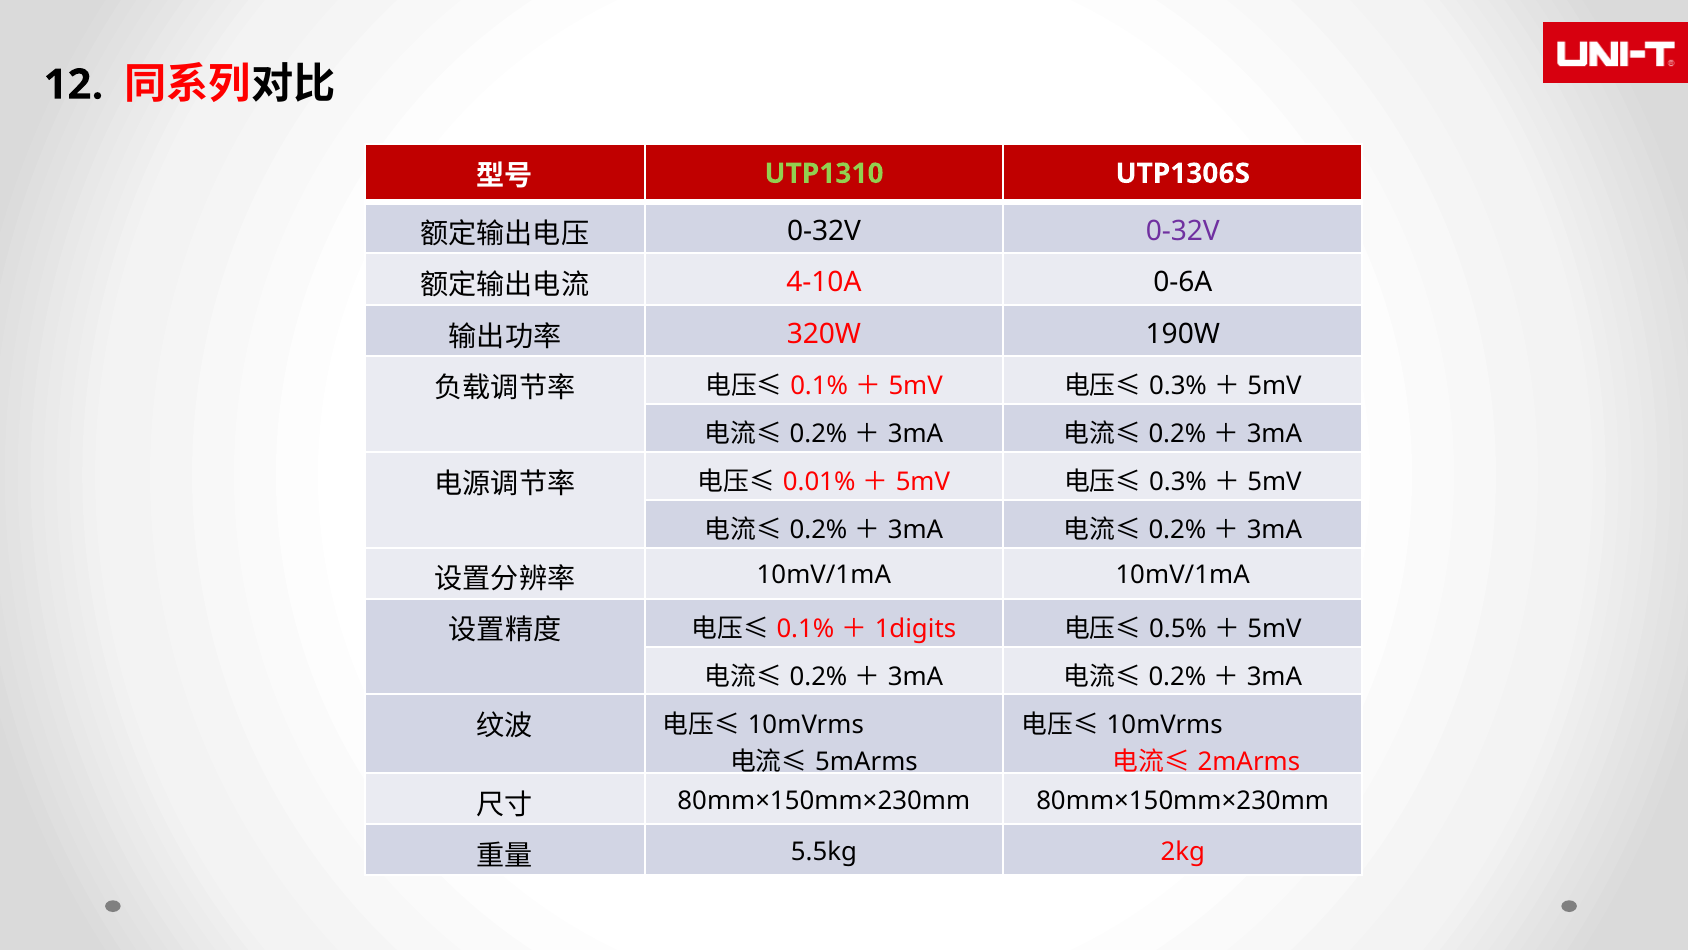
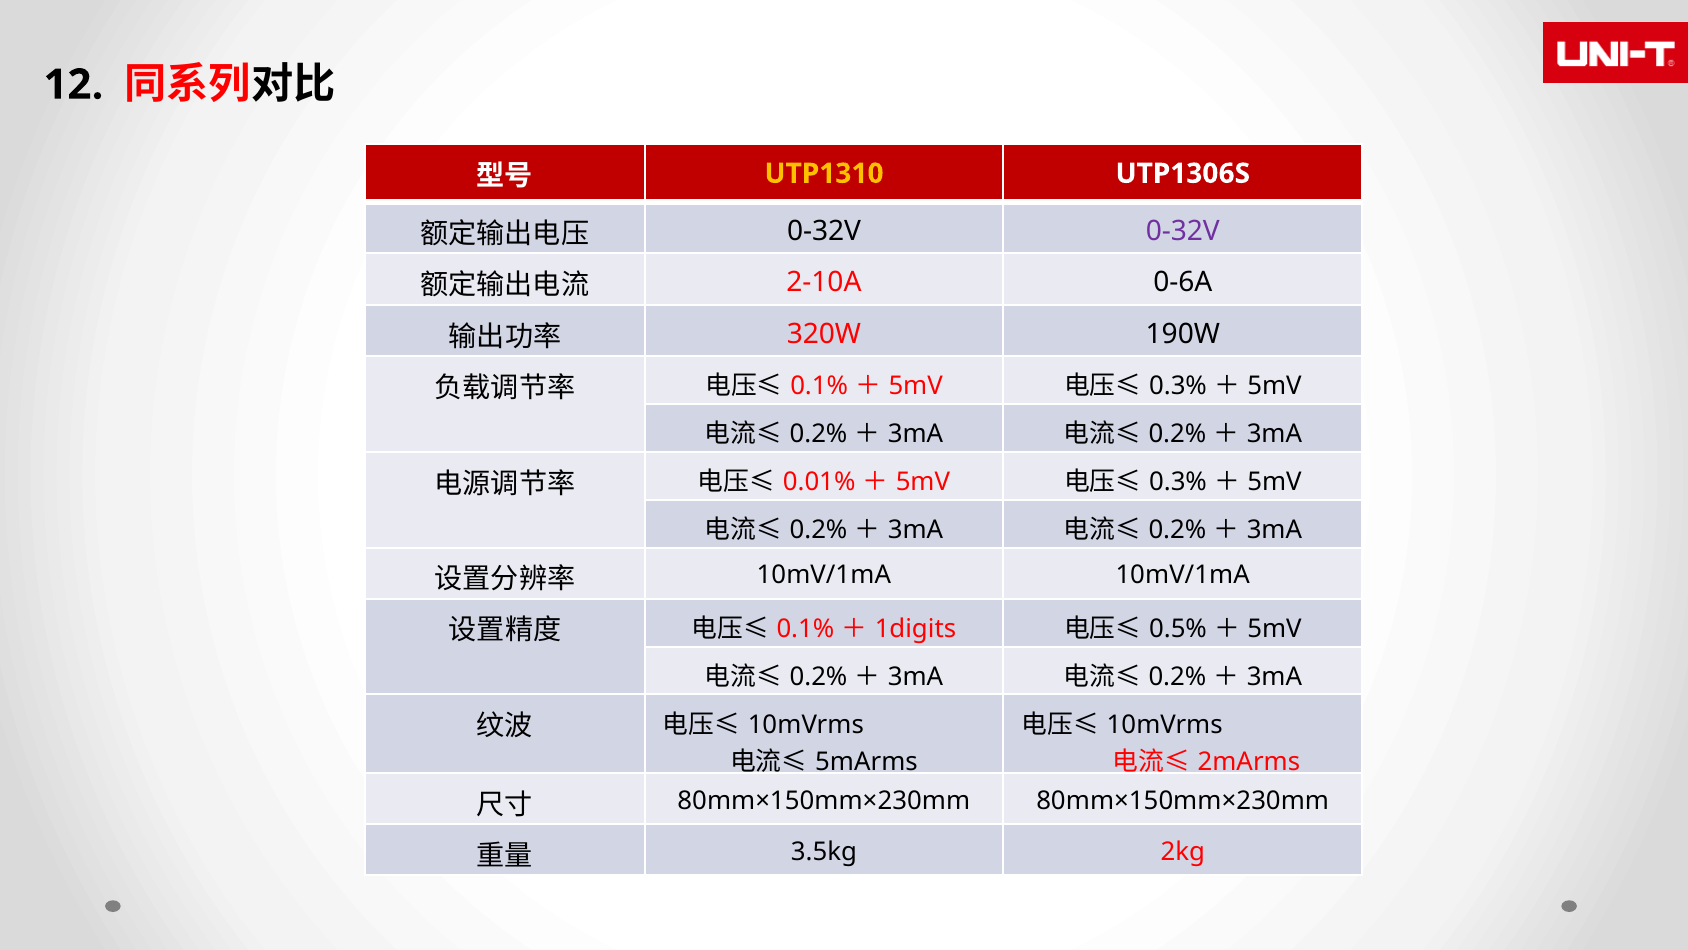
UTP1310 colour: light green -> yellow
4-10A: 4-10A -> 2-10A
5.5kg: 5.5kg -> 3.5kg
